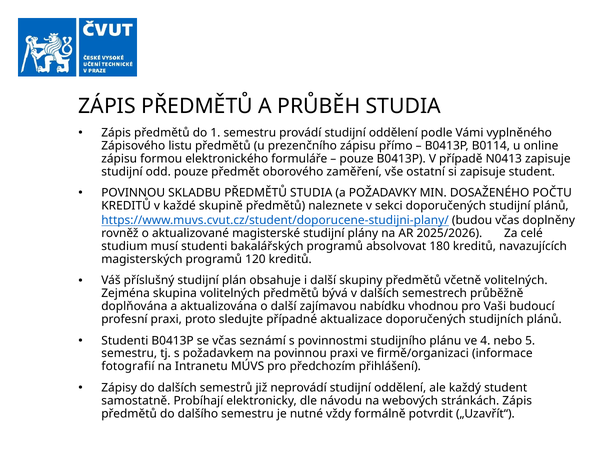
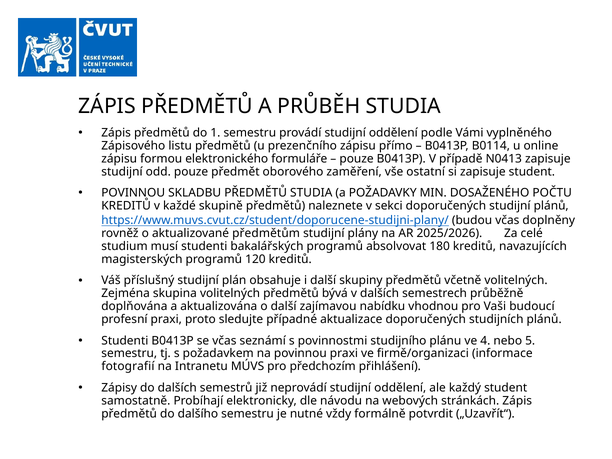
magisterské: magisterské -> předmětům
